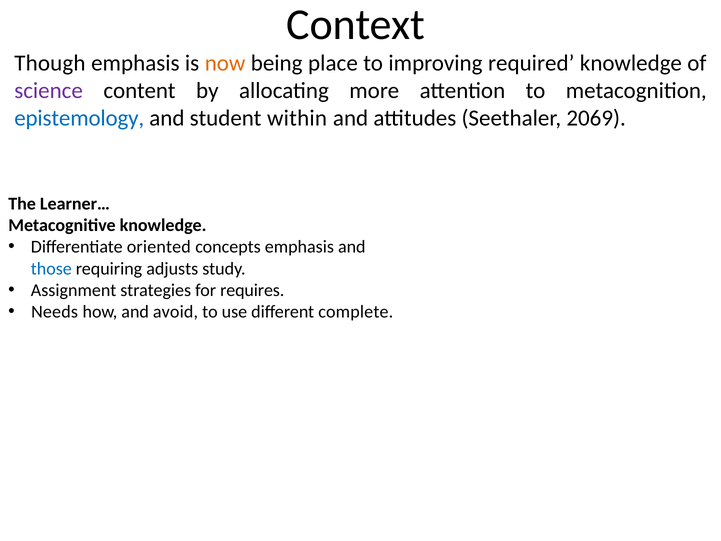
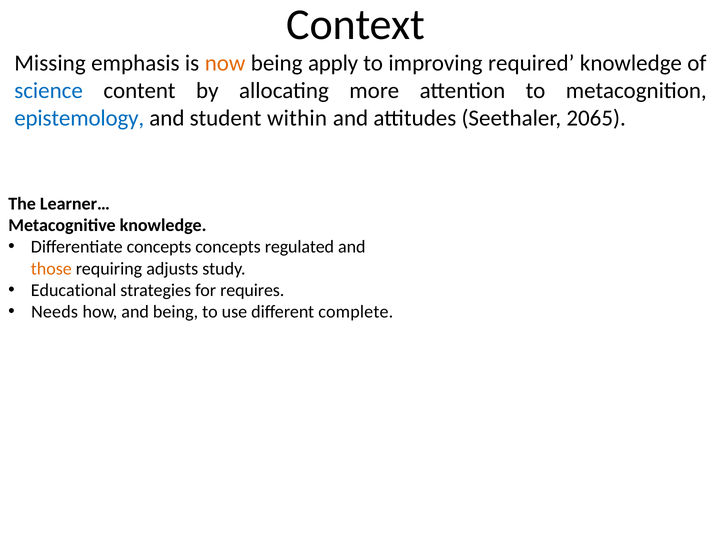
Though: Though -> Missing
place: place -> apply
science colour: purple -> blue
2069: 2069 -> 2065
Differentiate oriented: oriented -> concepts
concepts emphasis: emphasis -> regulated
those colour: blue -> orange
Assignment: Assignment -> Educational
and avoid: avoid -> being
